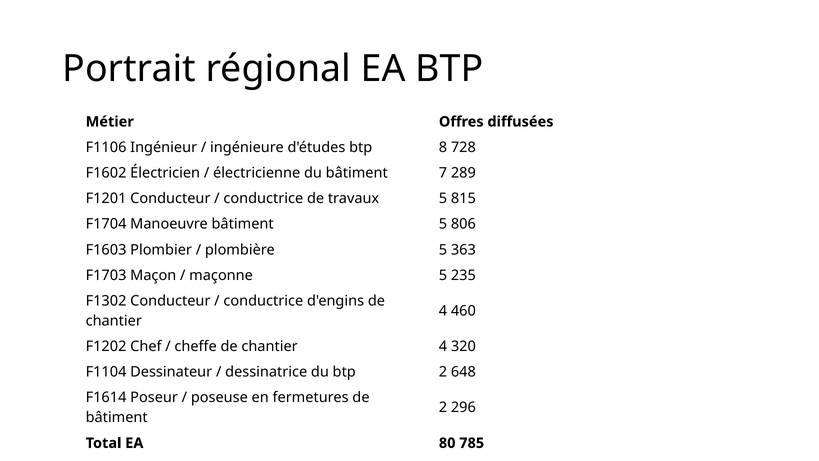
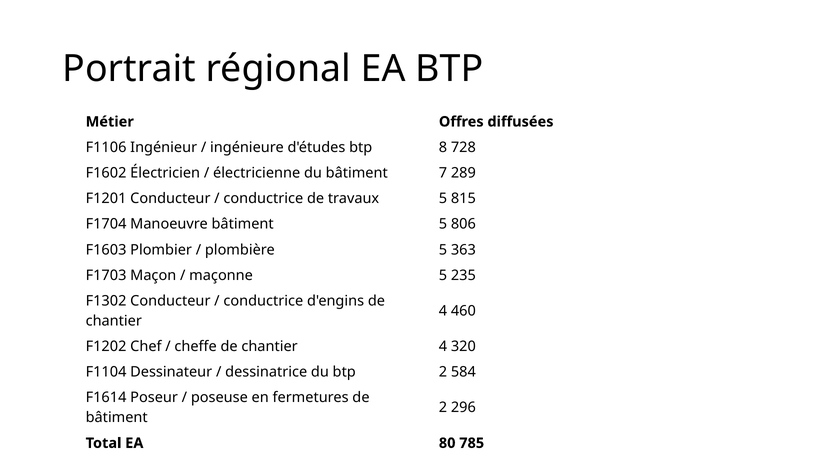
648: 648 -> 584
